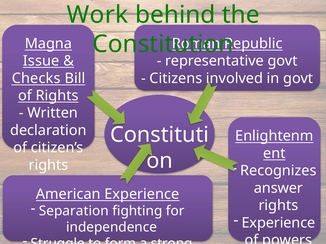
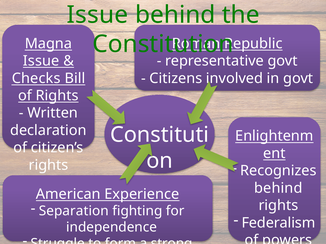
Work at (97, 15): Work -> Issue
answer at (278, 188): answer -> behind
Experience at (278, 223): Experience -> Federalism
